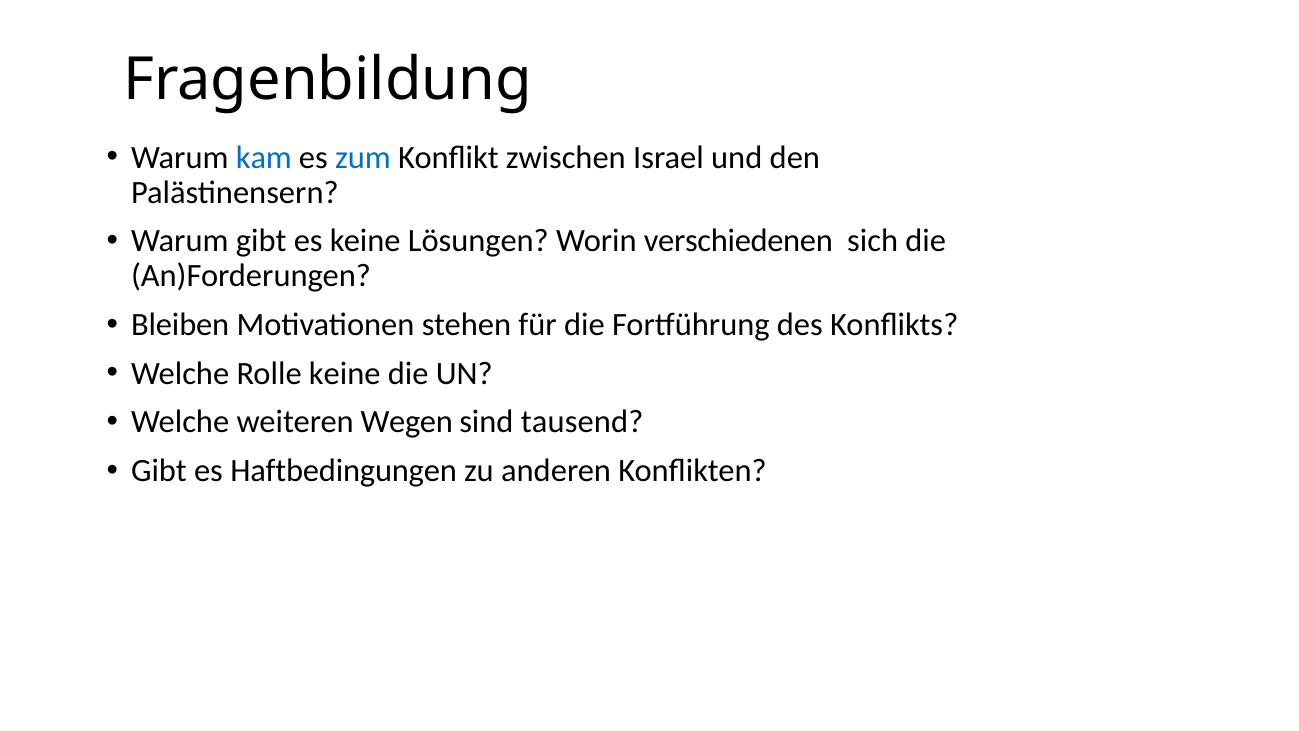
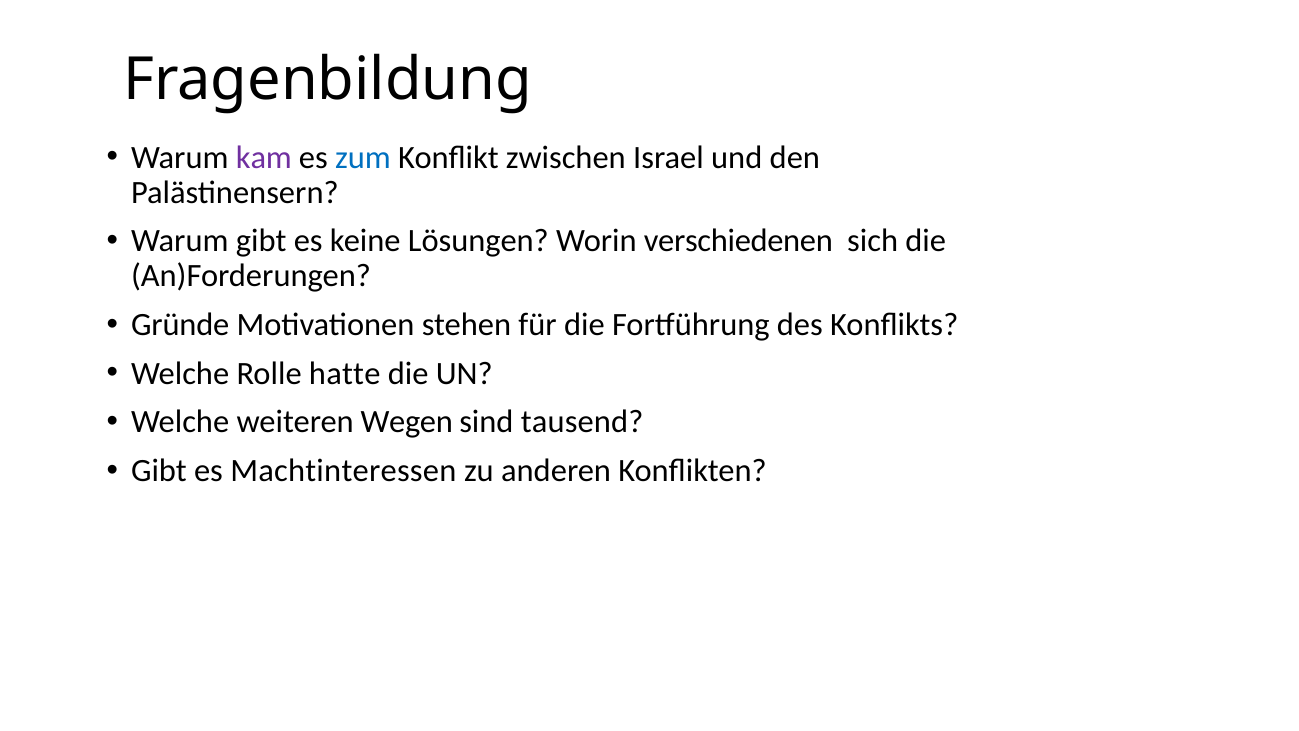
kam colour: blue -> purple
Bleiben: Bleiben -> Gründe
Rolle keine: keine -> hatte
Haftbedingungen: Haftbedingungen -> Machtinteressen
